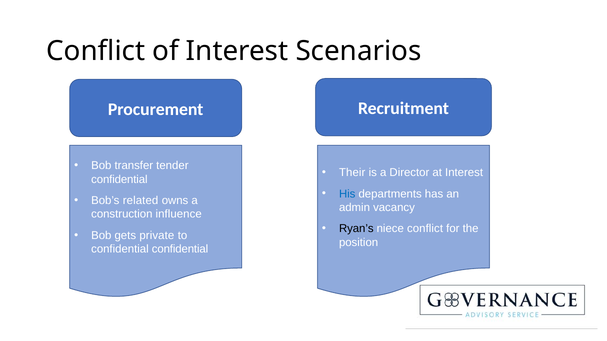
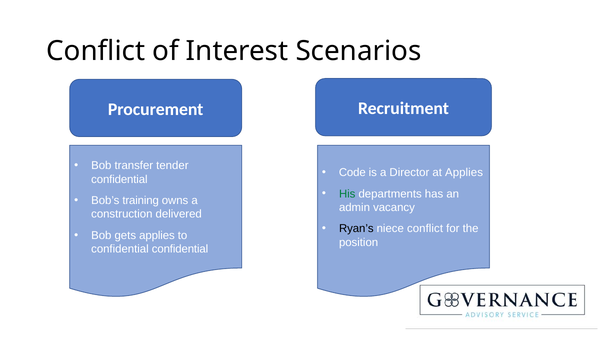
Their: Their -> Code
at Interest: Interest -> Applies
His colour: blue -> green
related: related -> training
influence: influence -> delivered
gets private: private -> applies
